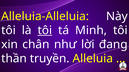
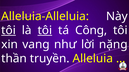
tôi at (9, 31) underline: none -> present
Minh: Minh -> Công
chân: chân -> vang
đang: đang -> nặng
